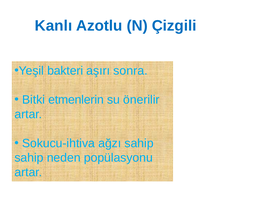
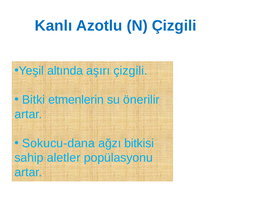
bakteri: bakteri -> altında
aşırı sonra: sonra -> çizgili
Sokucu-ihtiva: Sokucu-ihtiva -> Sokucu-dana
ağzı sahip: sahip -> bitkisi
neden: neden -> aletler
